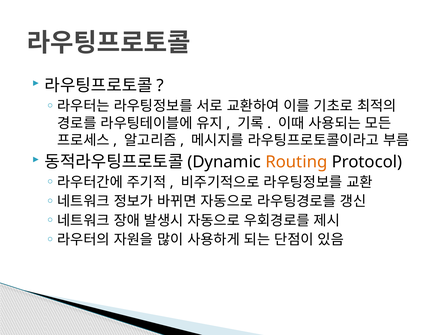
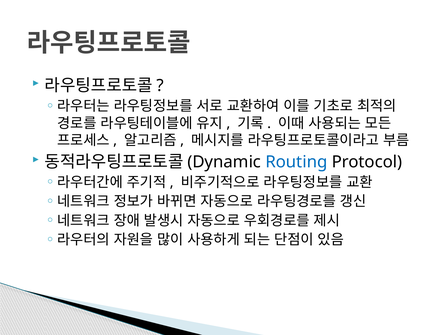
Routing colour: orange -> blue
